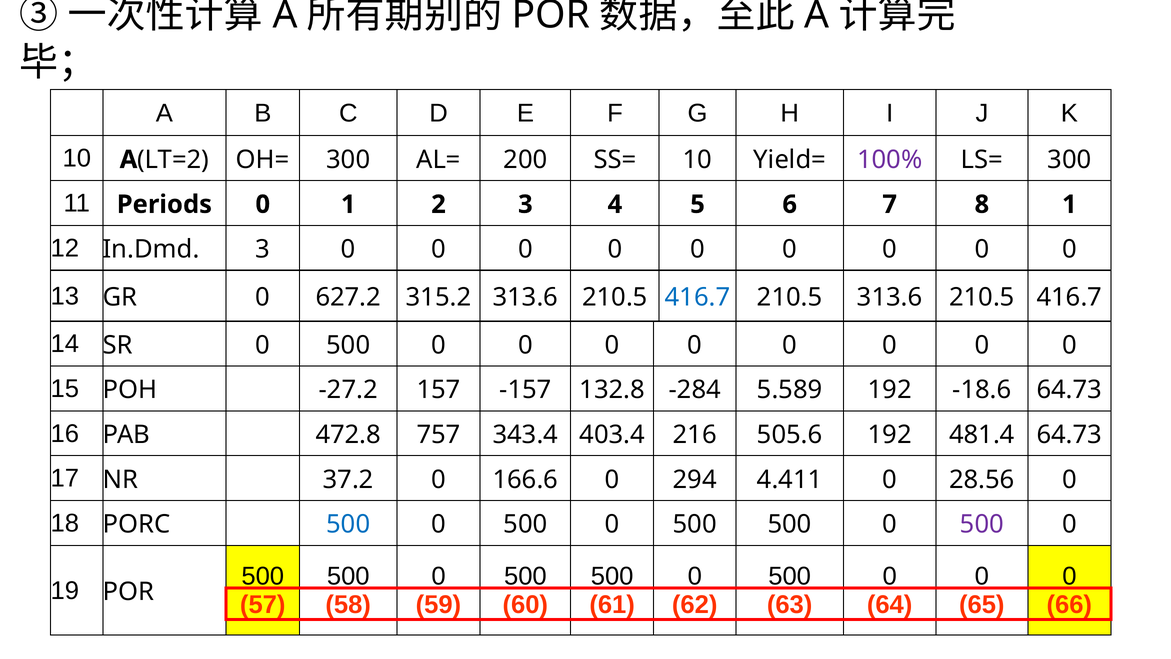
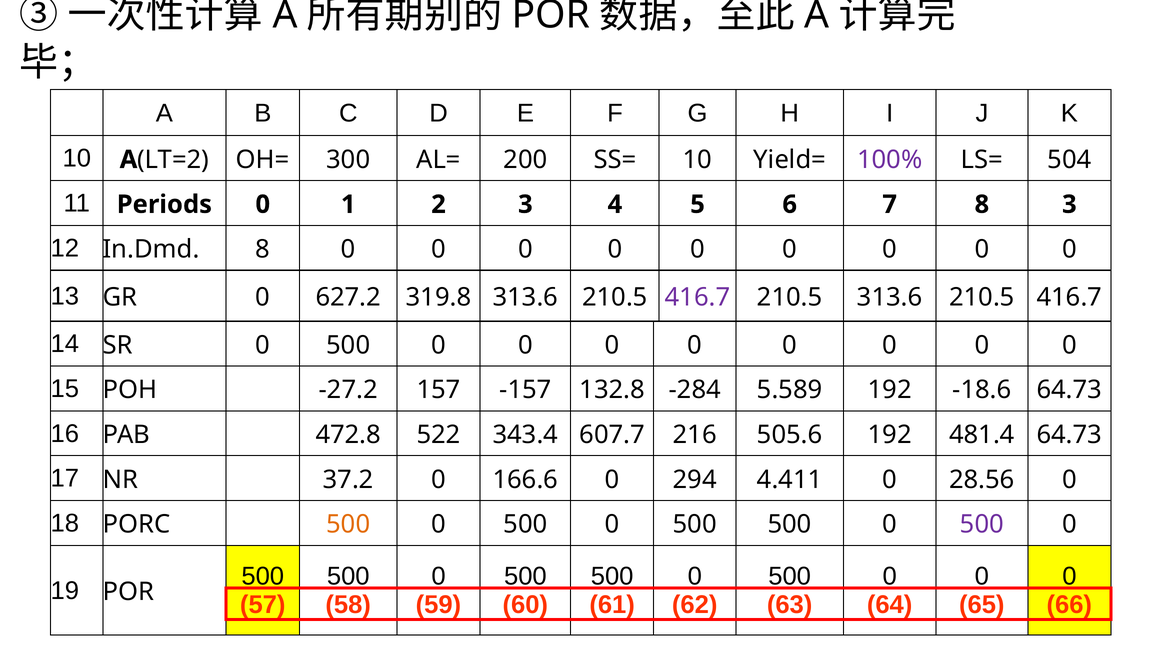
LS= 300: 300 -> 504
8 1: 1 -> 3
In.Dmd 3: 3 -> 8
315.2: 315.2 -> 319.8
416.7 at (697, 297) colour: blue -> purple
757: 757 -> 522
403.4: 403.4 -> 607.7
500 at (348, 524) colour: blue -> orange
